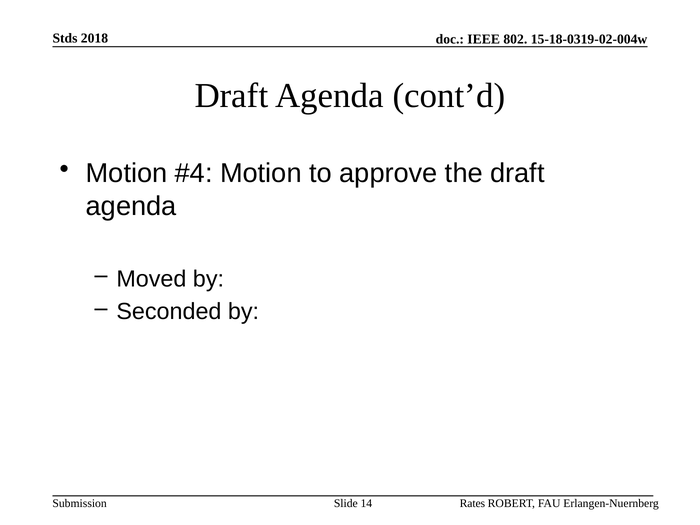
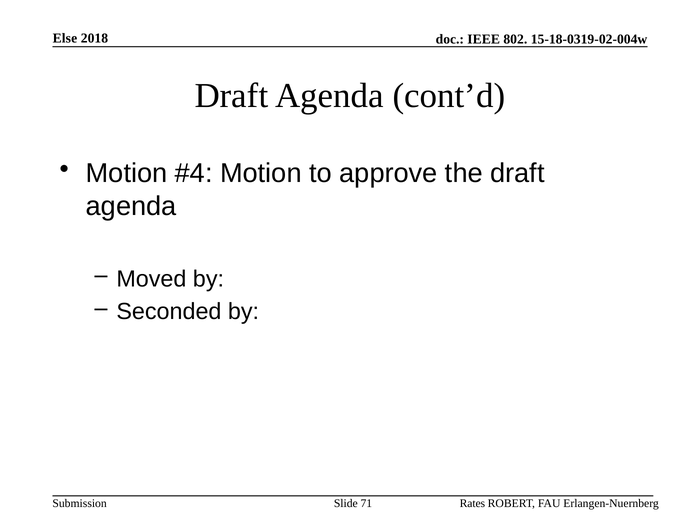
Stds: Stds -> Else
14: 14 -> 71
